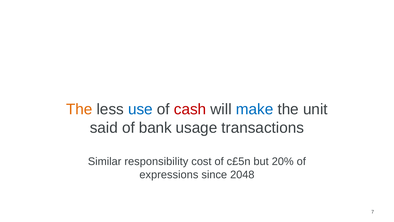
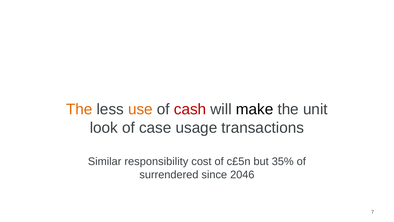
use colour: blue -> orange
make colour: blue -> black
said: said -> look
bank: bank -> case
20%: 20% -> 35%
expressions: expressions -> surrendered
2048: 2048 -> 2046
